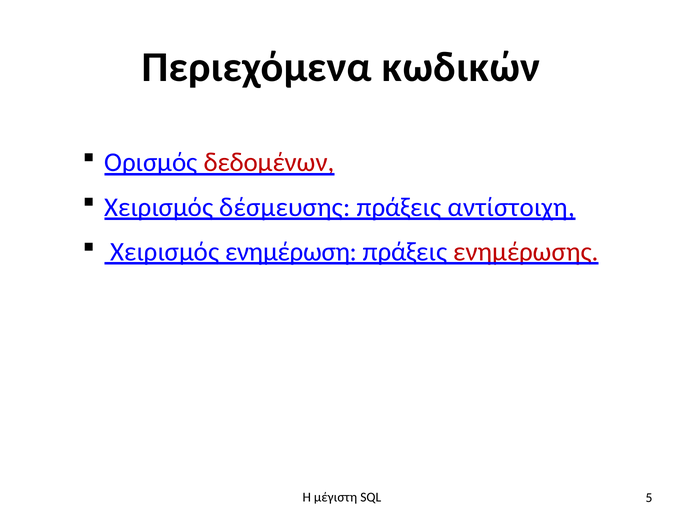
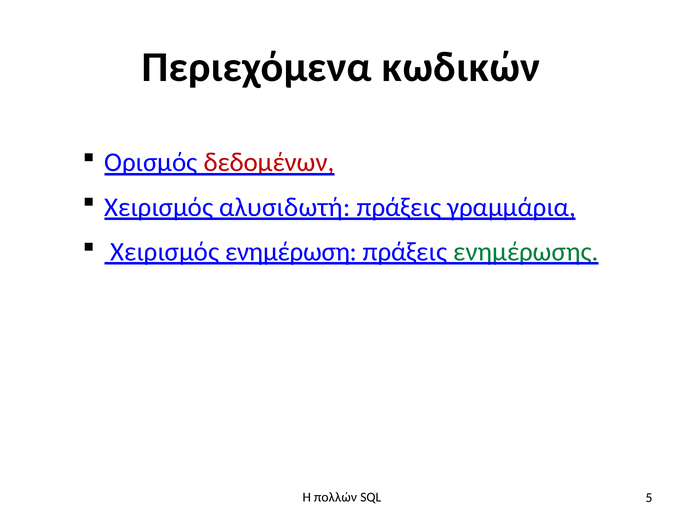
δέσμευσης: δέσμευσης -> αλυσιδωτή
αντίστοιχη: αντίστοιχη -> γραμμάρια
ενημέρωσης colour: red -> green
μέγιστη: μέγιστη -> πολλών
